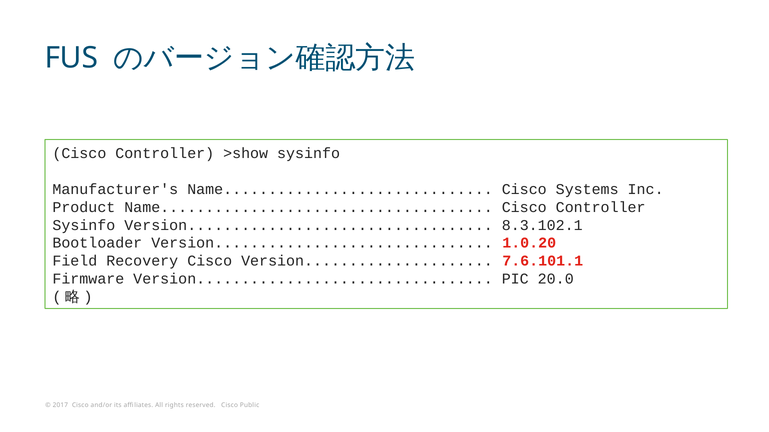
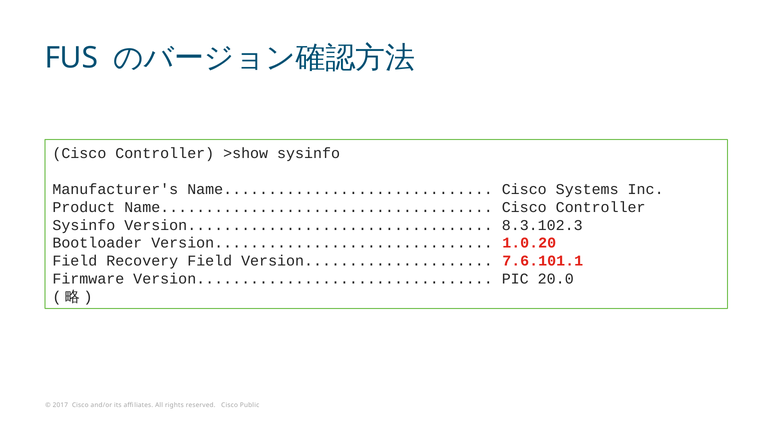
8.3.102.1: 8.3.102.1 -> 8.3.102.3
Recovery Cisco: Cisco -> Field
